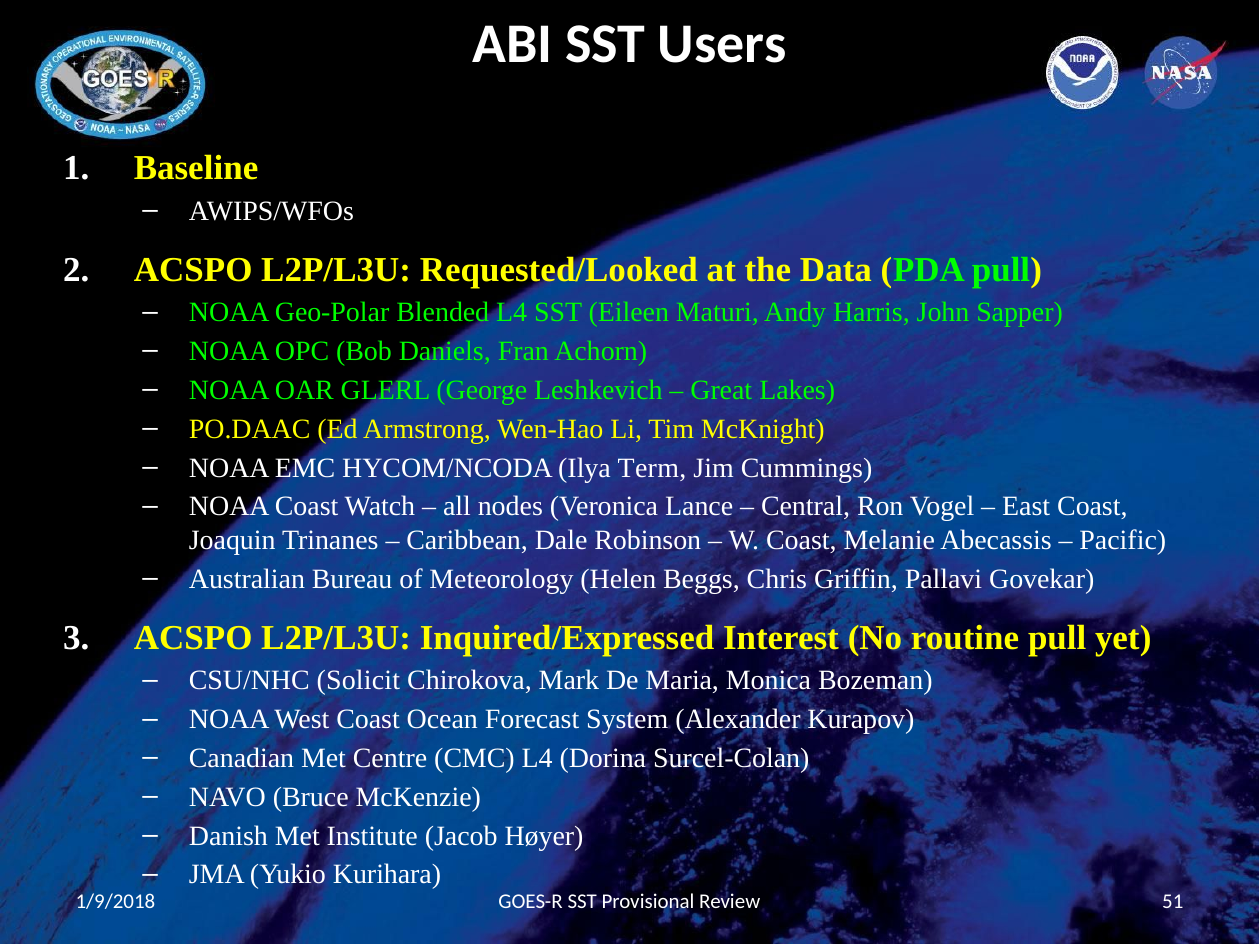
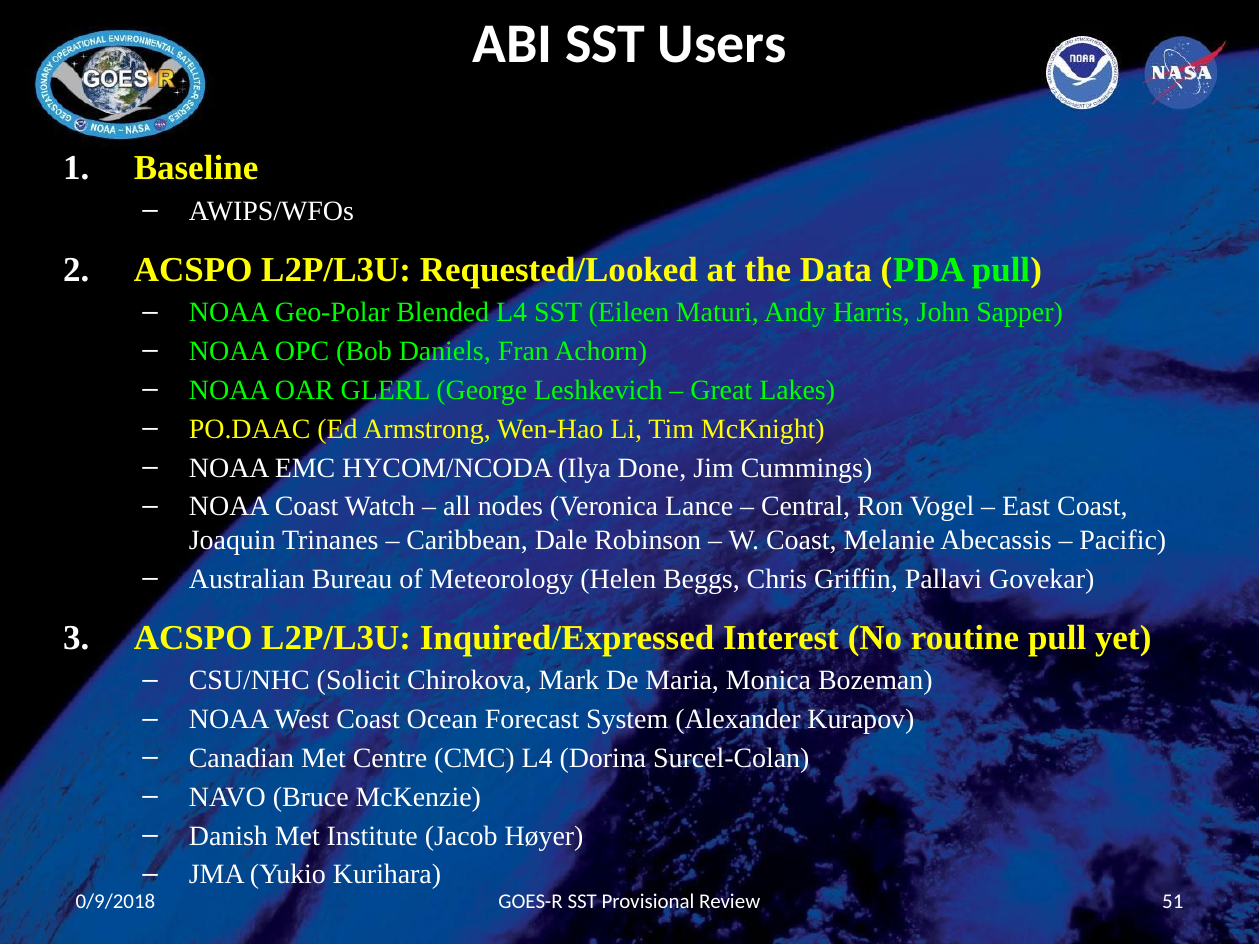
Term: Term -> Done
1/9/2018: 1/9/2018 -> 0/9/2018
